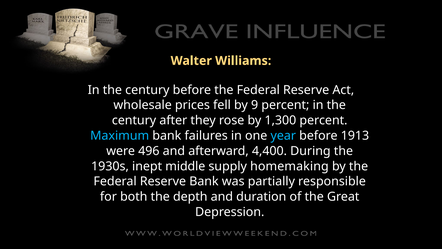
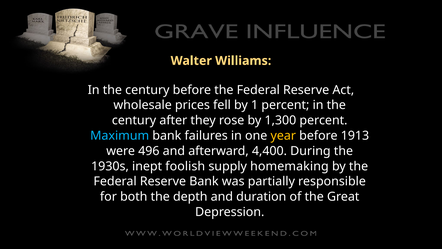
9: 9 -> 1
year colour: light blue -> yellow
middle: middle -> foolish
